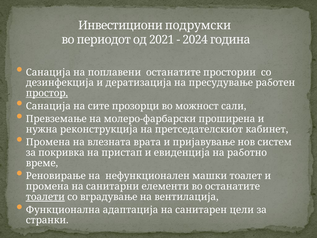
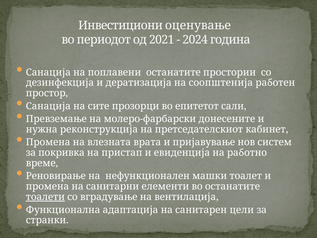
подрумски: подрумски -> оценување
пресудување: пресудување -> соопштенија
простор underline: present -> none
можност: можност -> епитетот
проширена: проширена -> донесените
